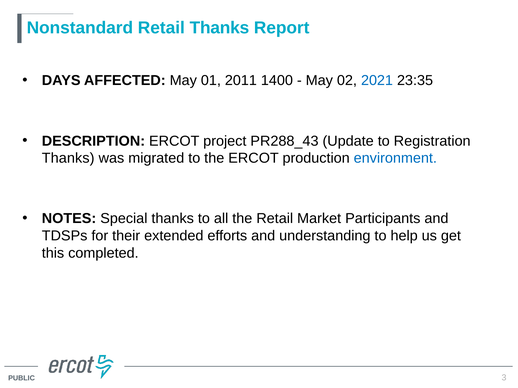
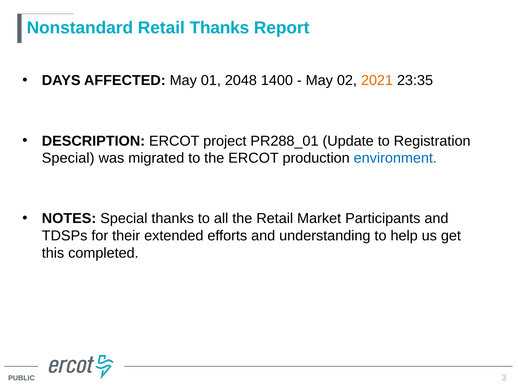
2011: 2011 -> 2048
2021 colour: blue -> orange
PR288_43: PR288_43 -> PR288_01
Thanks at (68, 158): Thanks -> Special
